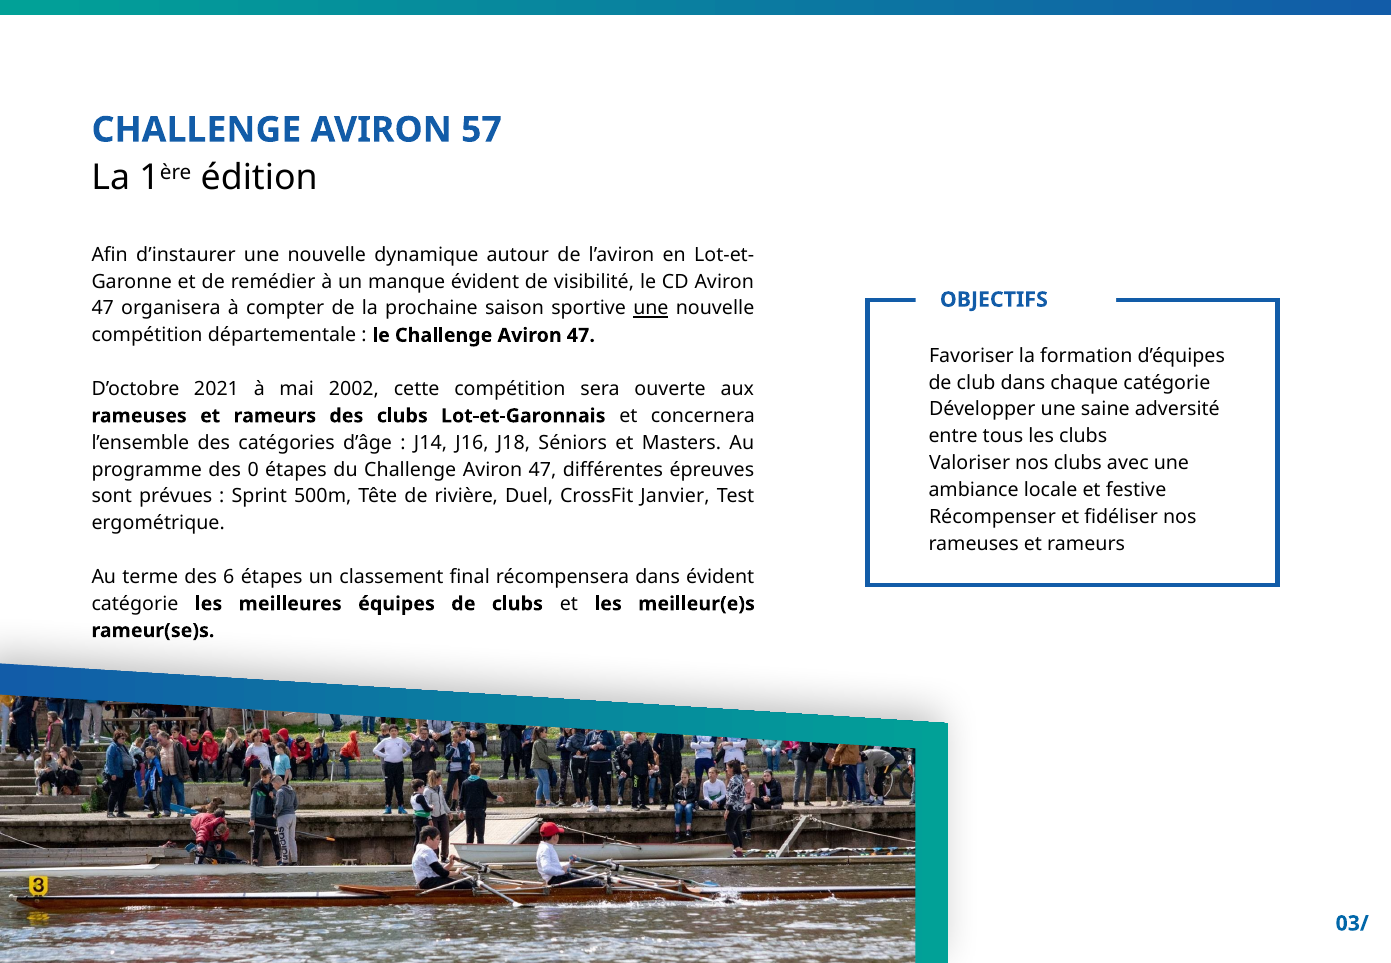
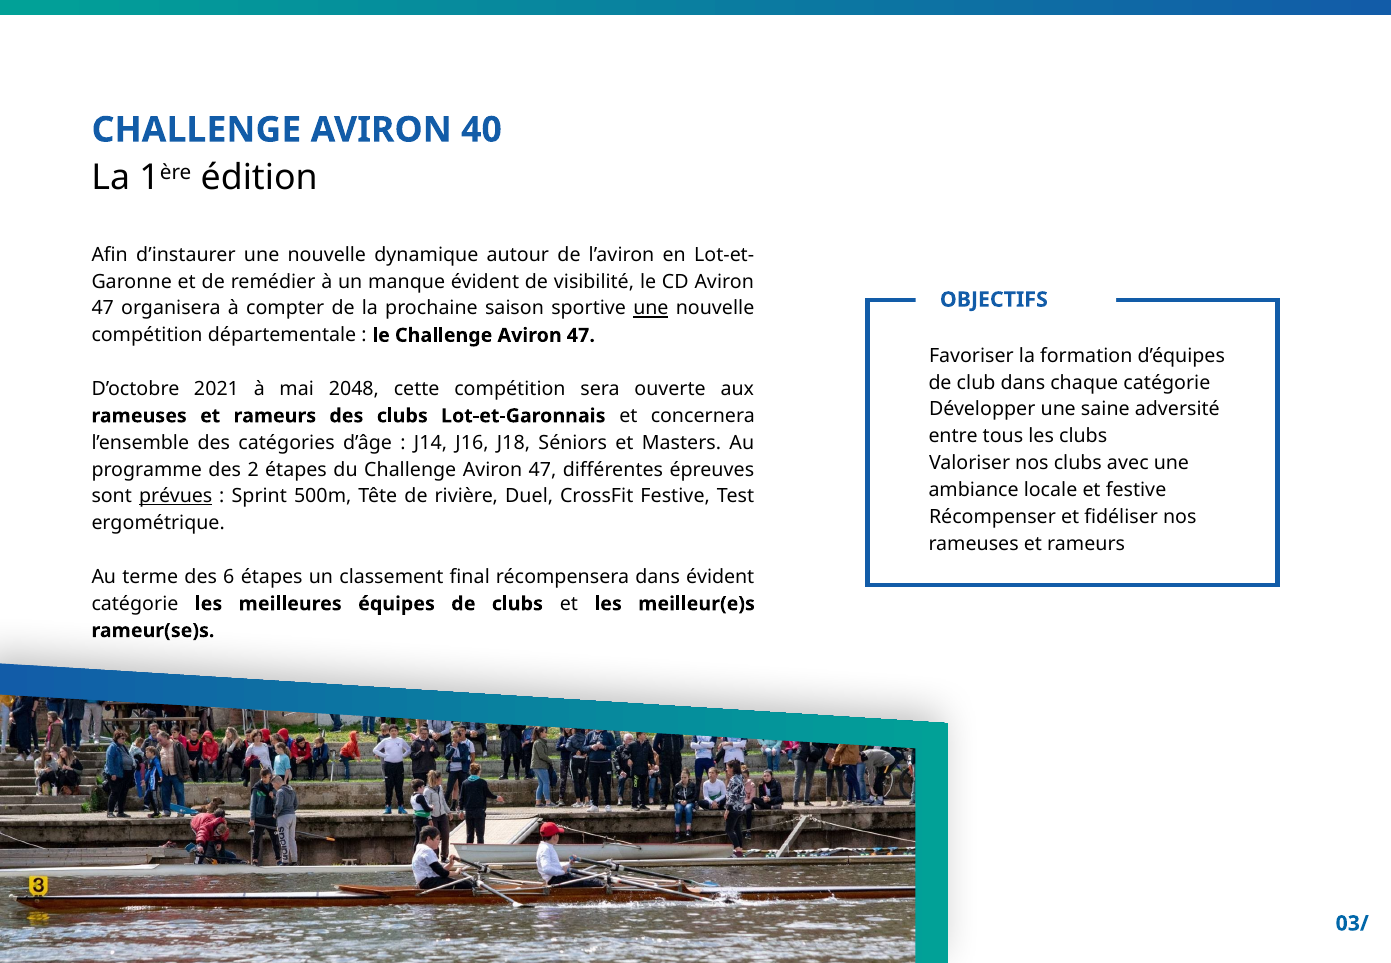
57: 57 -> 40
2002: 2002 -> 2048
0: 0 -> 2
prévues underline: none -> present
CrossFit Janvier: Janvier -> Festive
